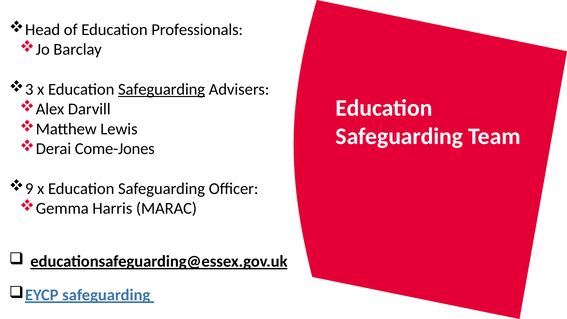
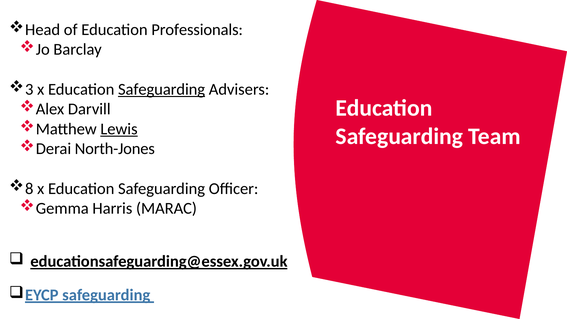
Lewis underline: none -> present
Come-Jones: Come-Jones -> North-Jones
9: 9 -> 8
